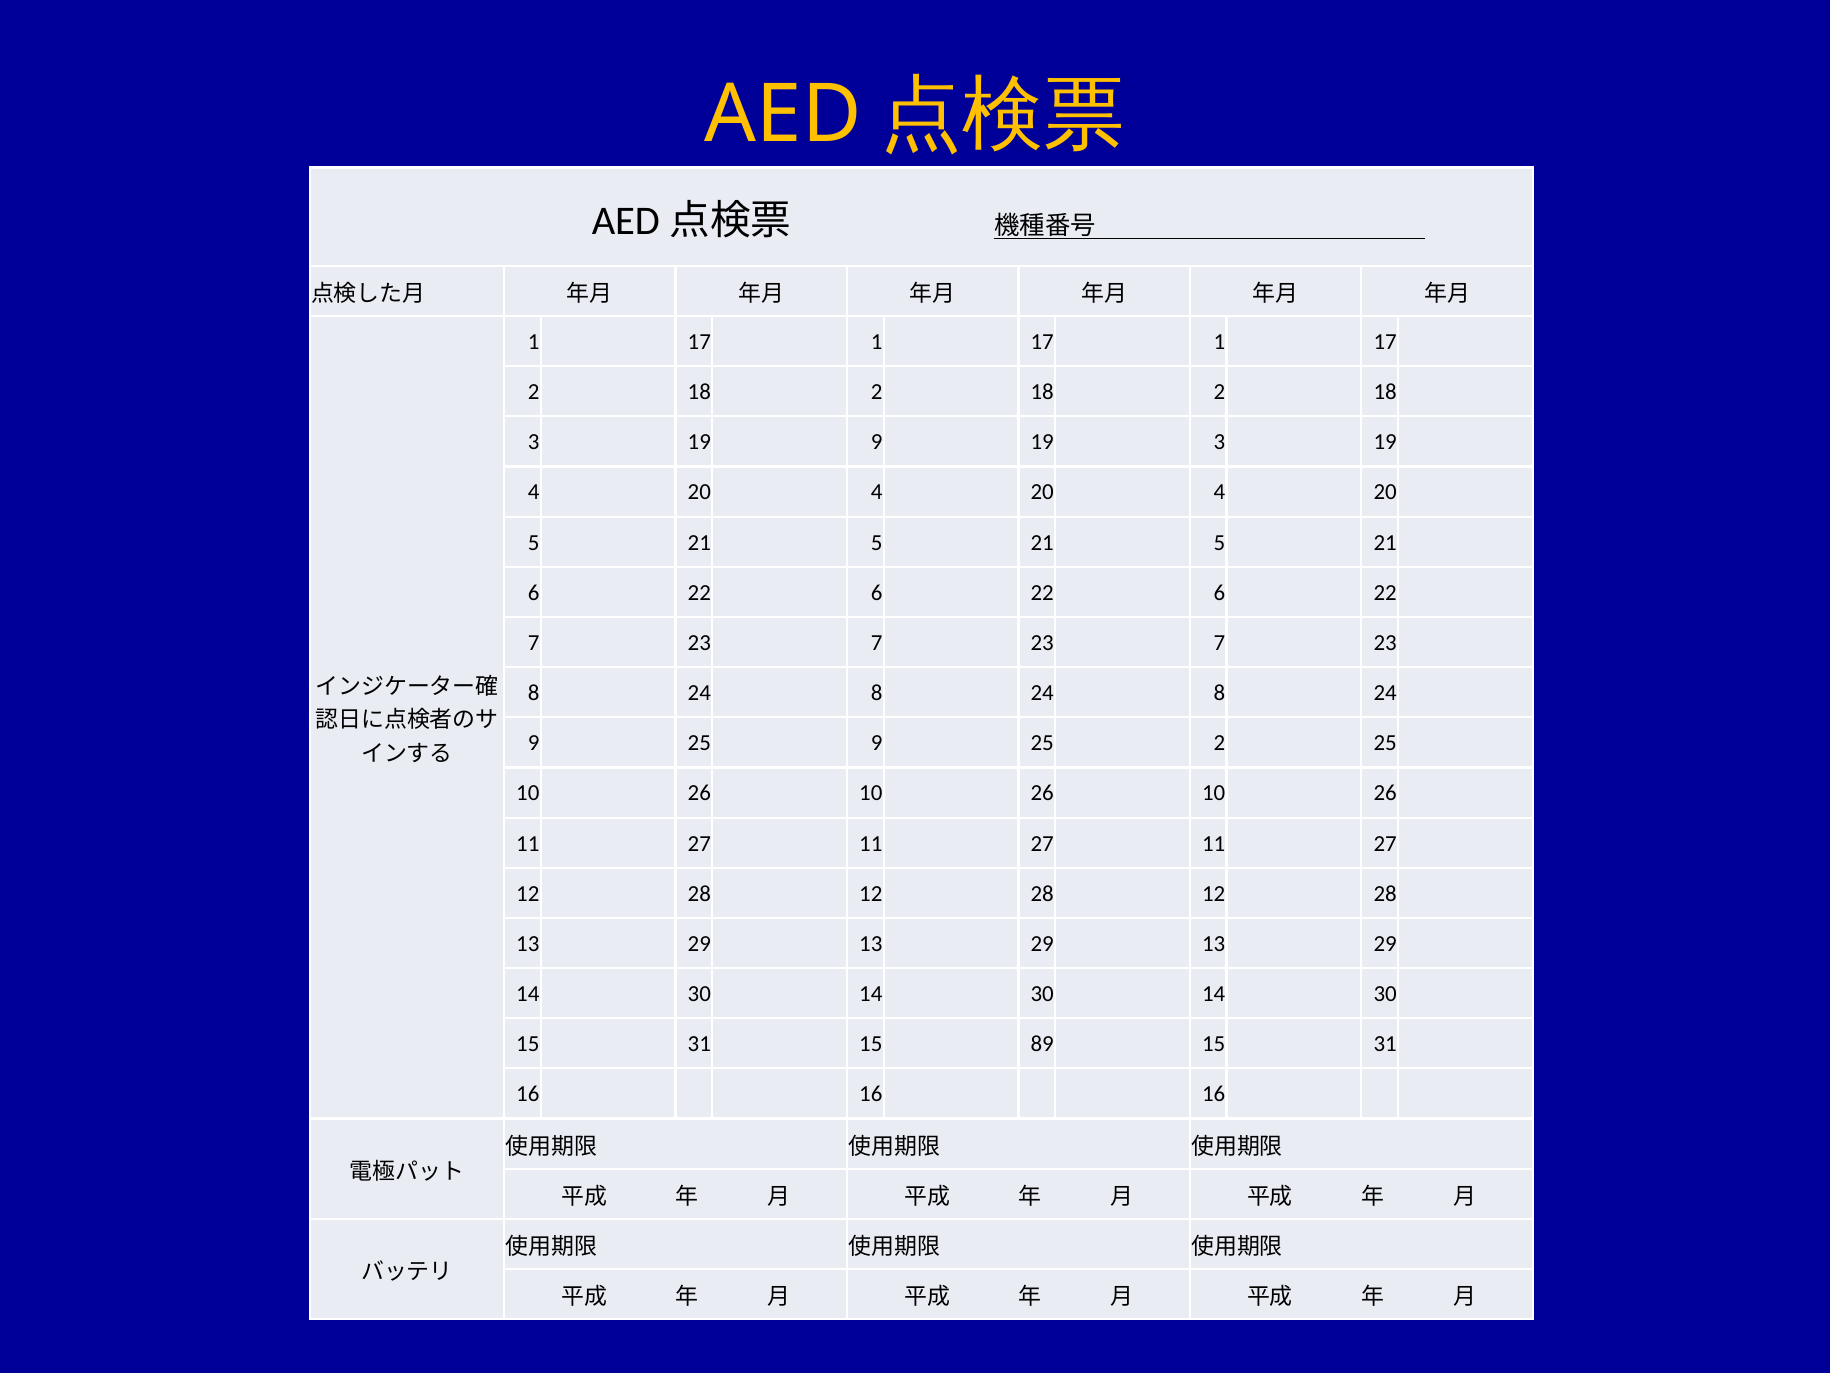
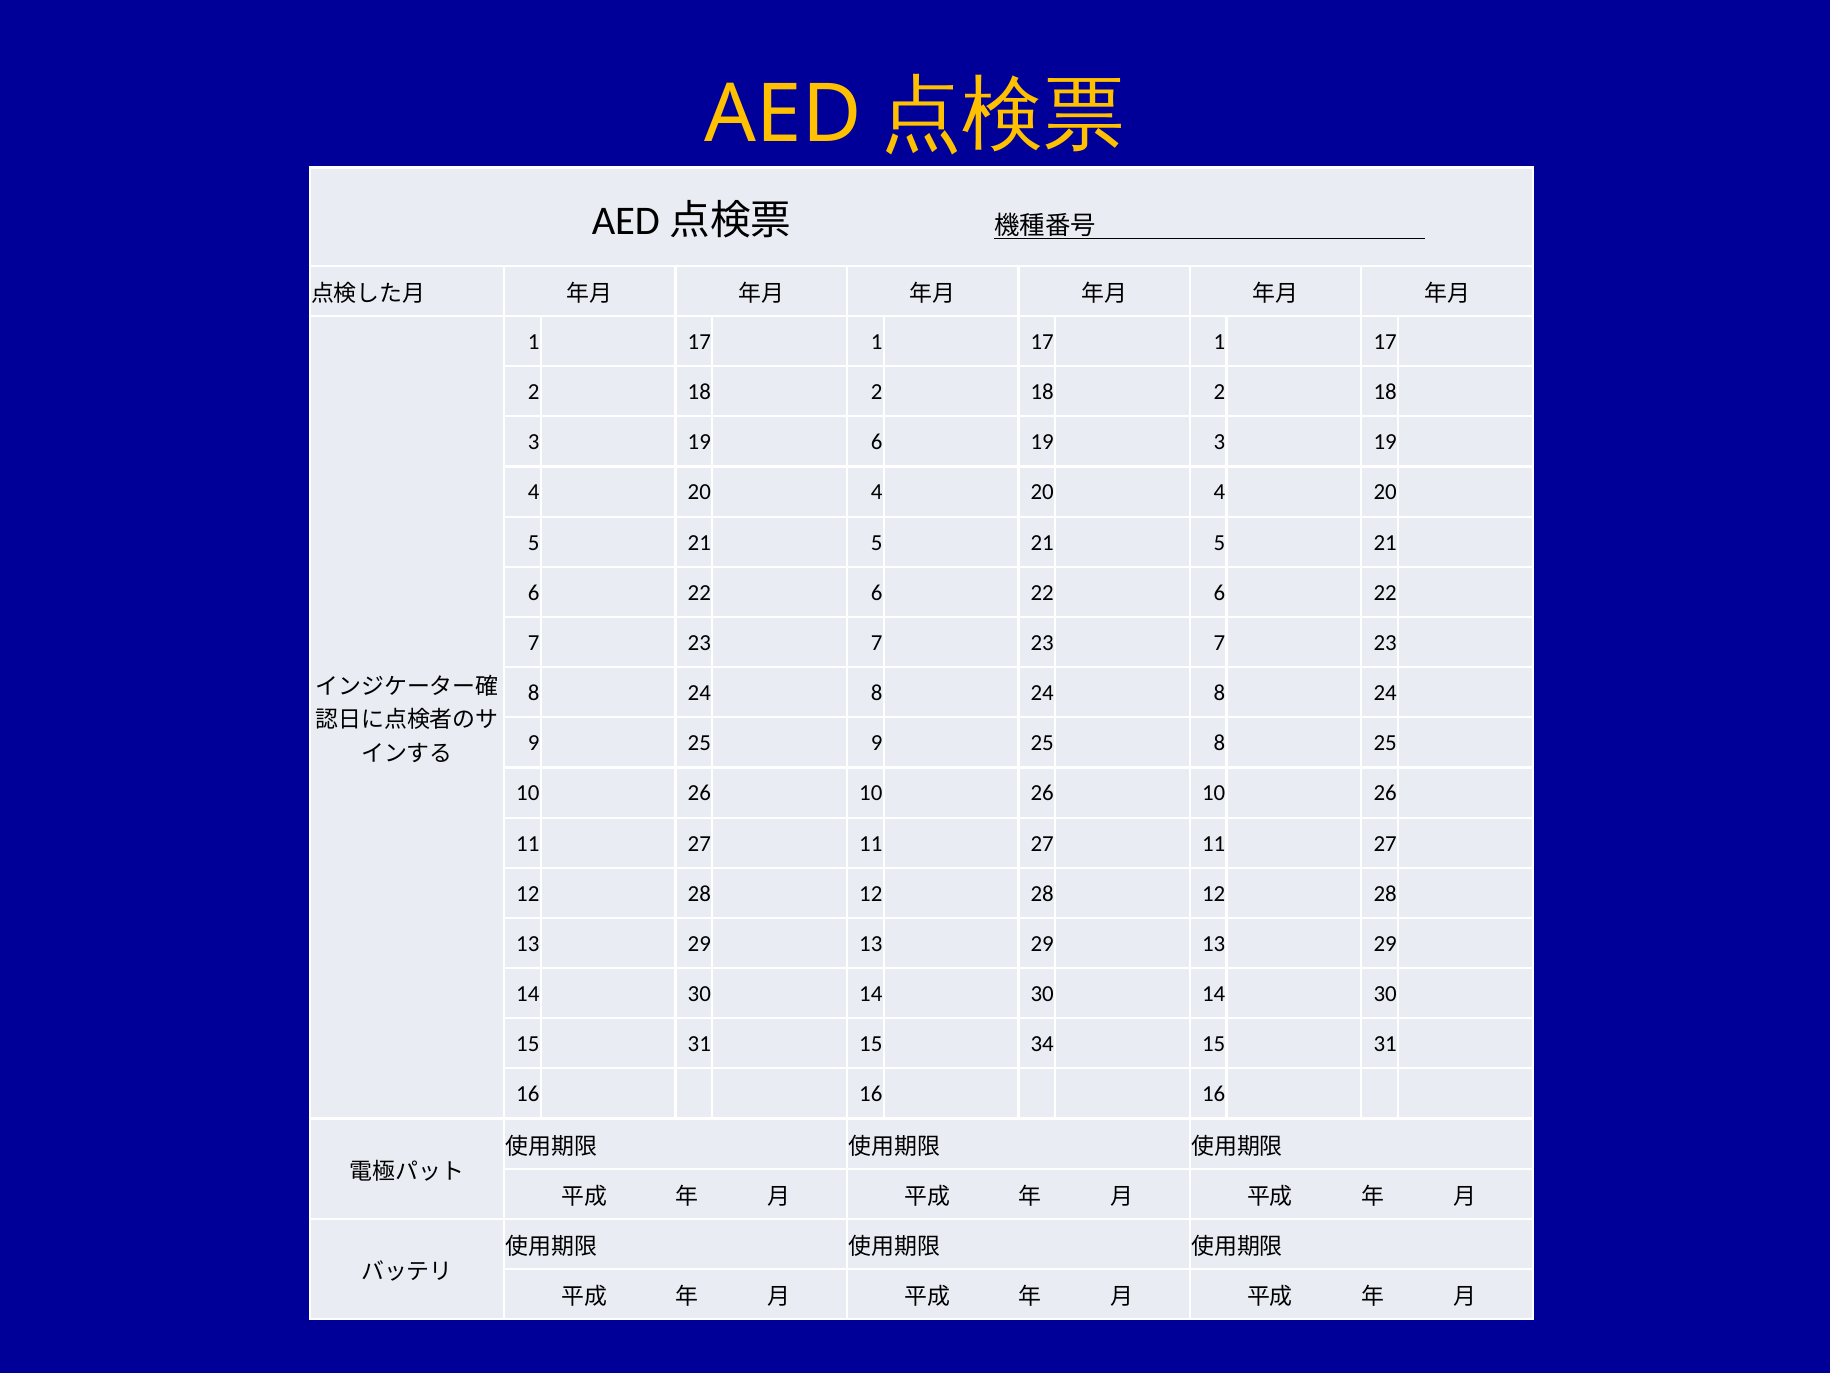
19 9: 9 -> 6
25 2: 2 -> 8
89: 89 -> 34
